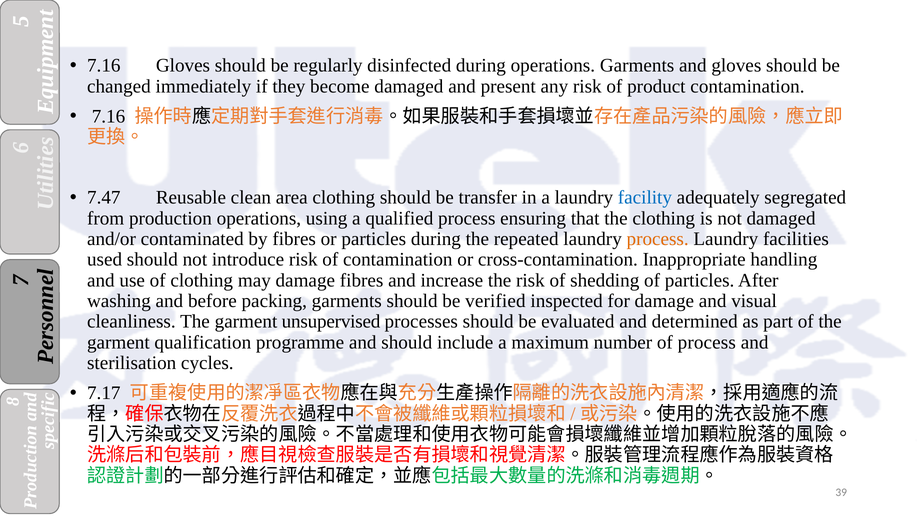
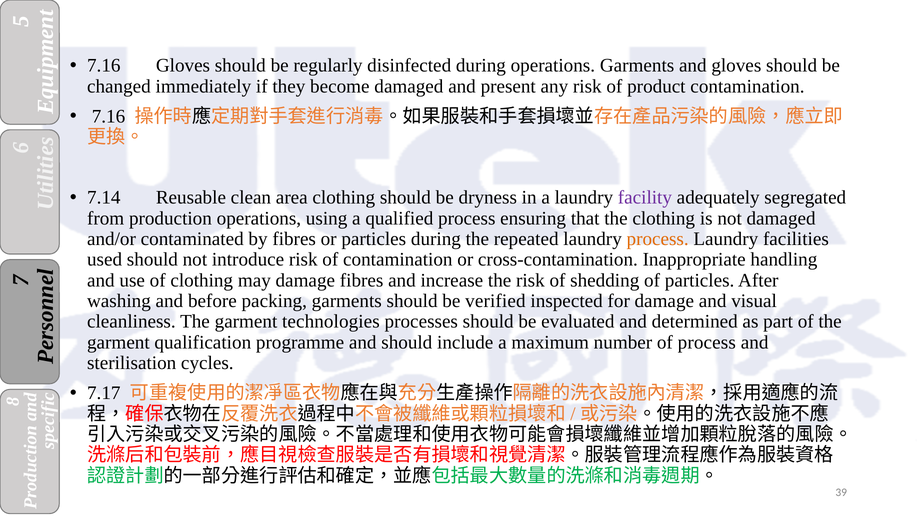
7.47: 7.47 -> 7.14
transfer: transfer -> dryness
facility colour: blue -> purple
unsupervised: unsupervised -> technologies
